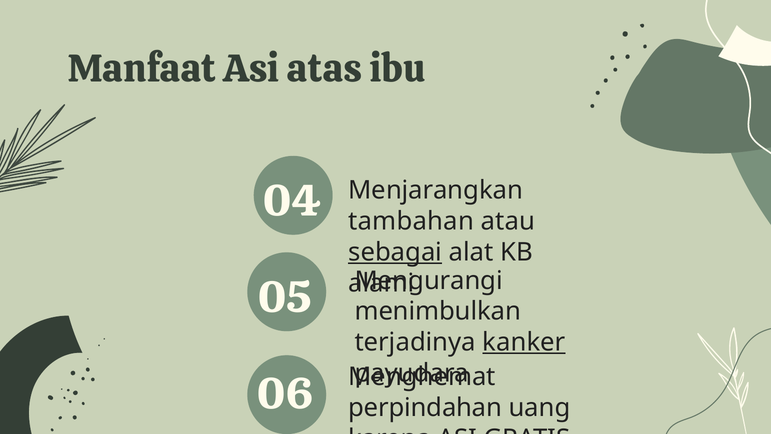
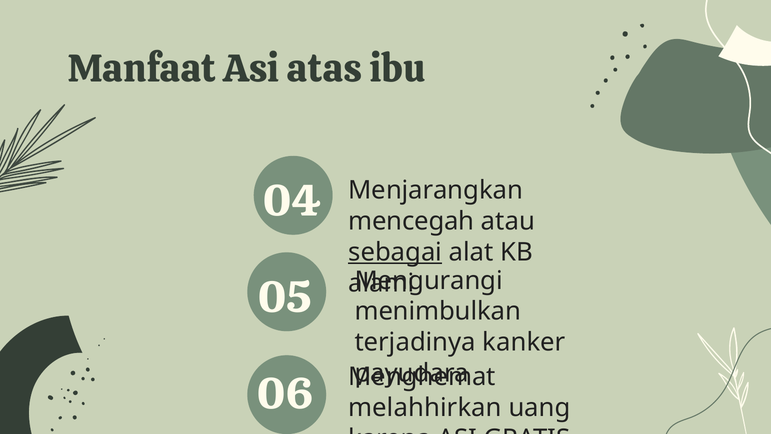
tambahan: tambahan -> mencegah
kanker underline: present -> none
perpindahan: perpindahan -> melahhirkan
